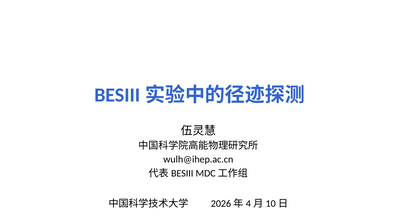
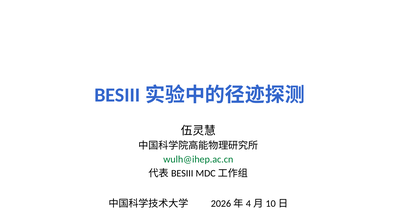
wulh@ihep.ac.cn colour: black -> green
